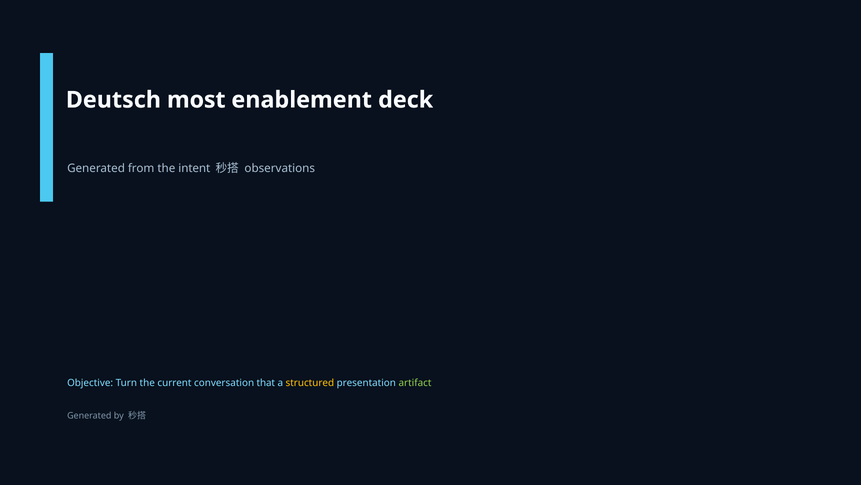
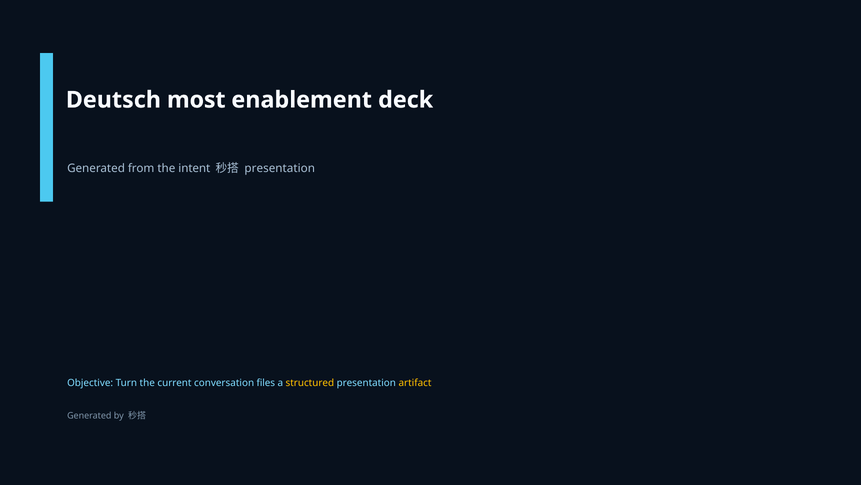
observations at (280, 168): observations -> presentation
that: that -> files
artifact colour: light green -> yellow
